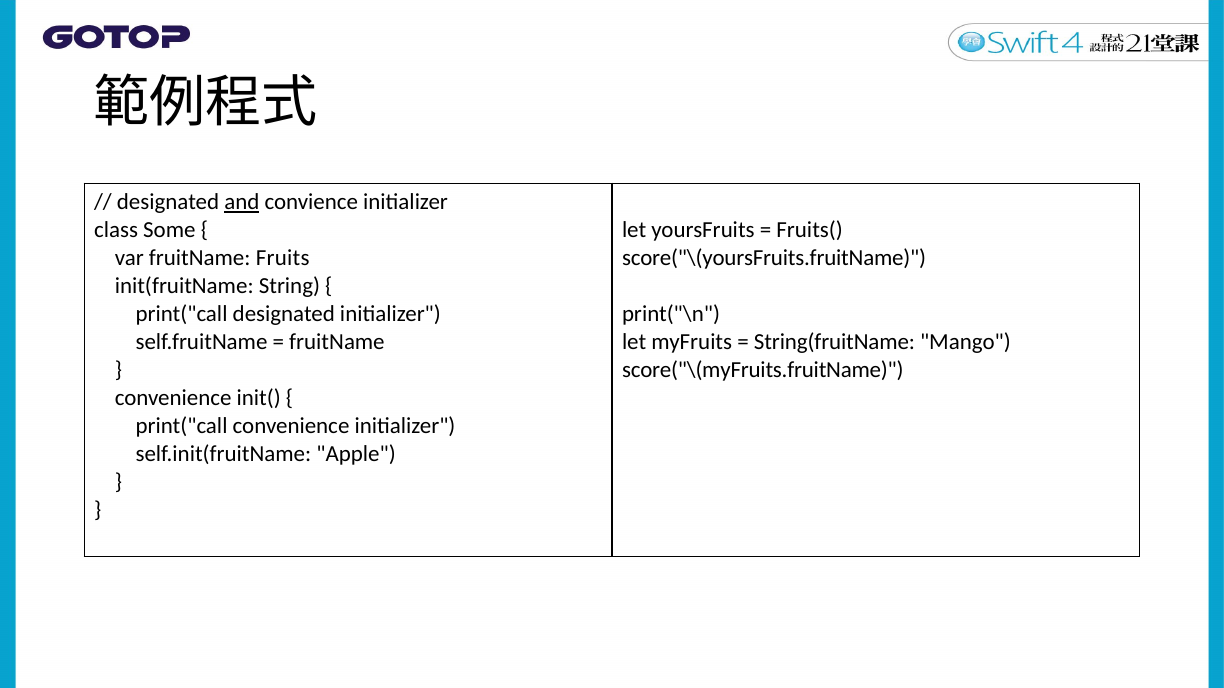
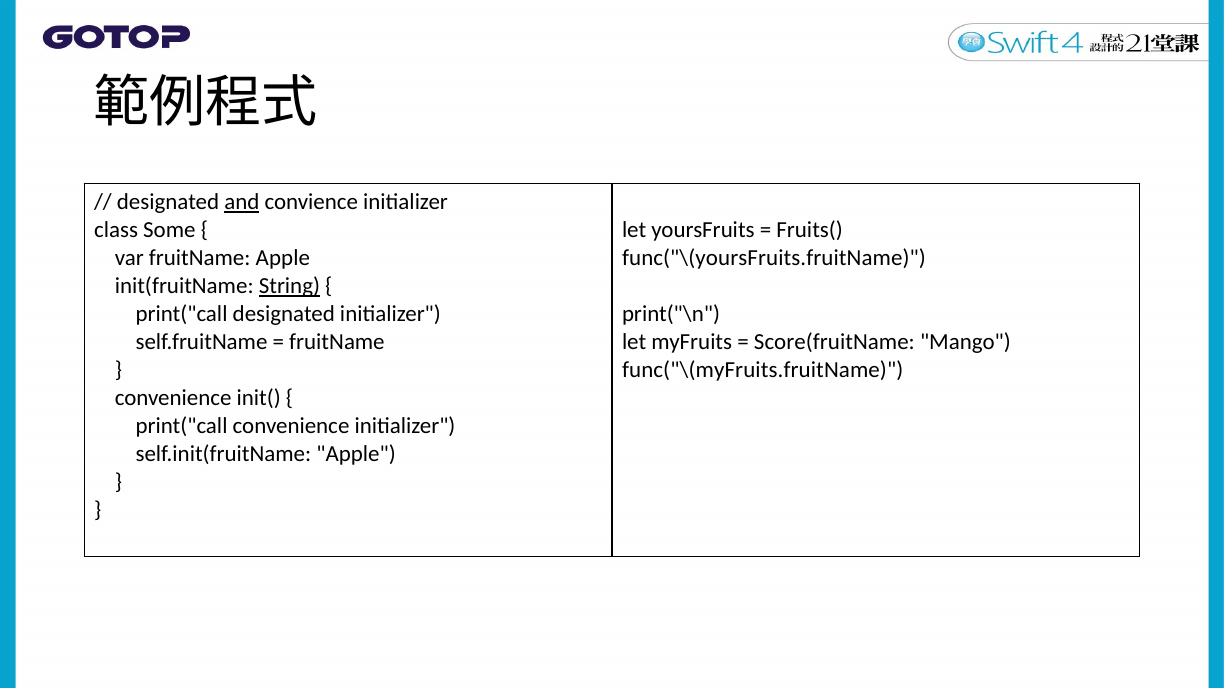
fruitName Fruits: Fruits -> Apple
score("\(yoursFruits.fruitName: score("\(yoursFruits.fruitName -> func("\(yoursFruits.fruitName
String underline: none -> present
String(fruitName: String(fruitName -> Score(fruitName
score("\(myFruits.fruitName: score("\(myFruits.fruitName -> func("\(myFruits.fruitName
